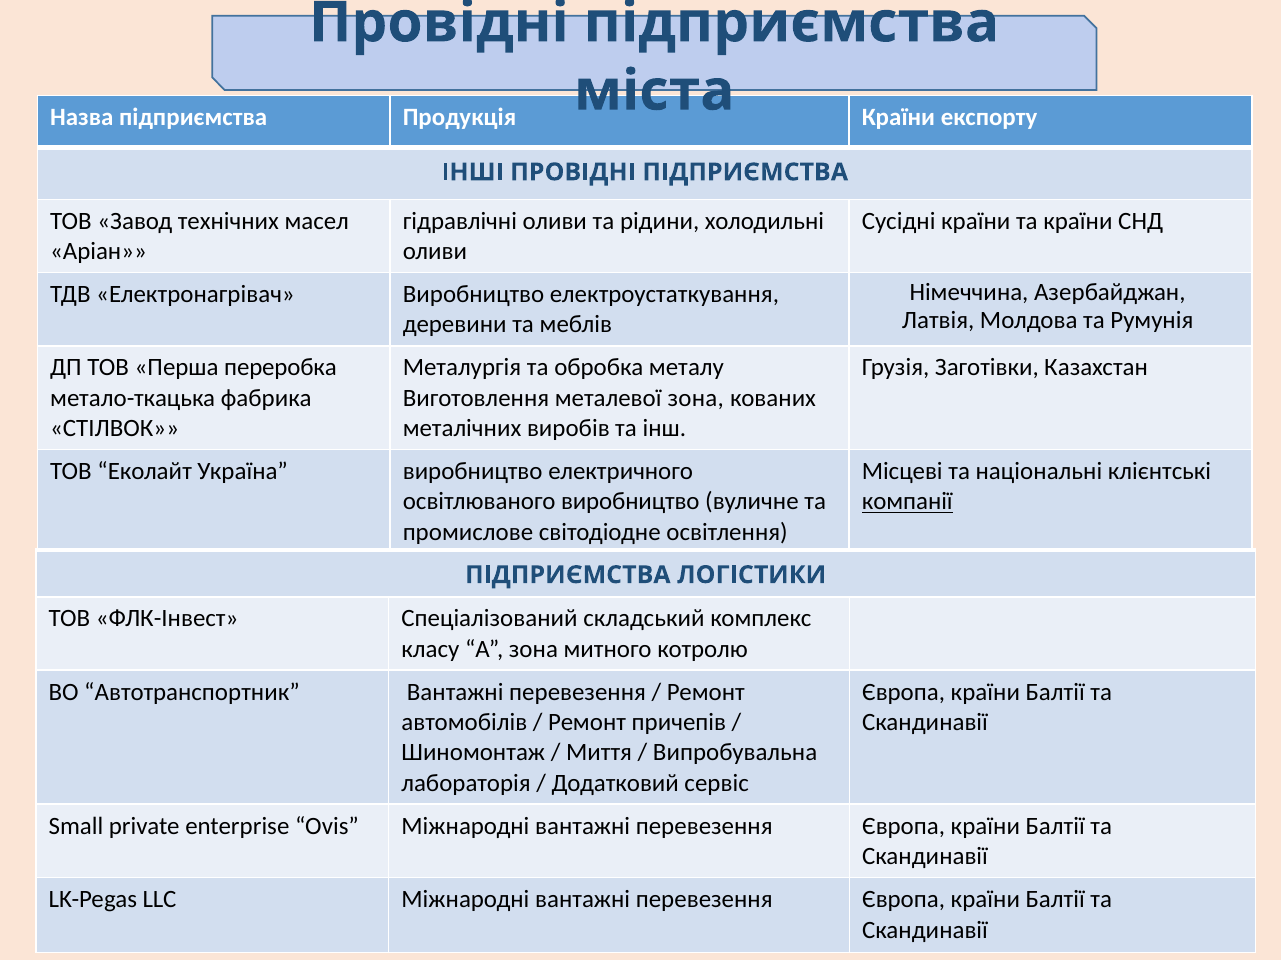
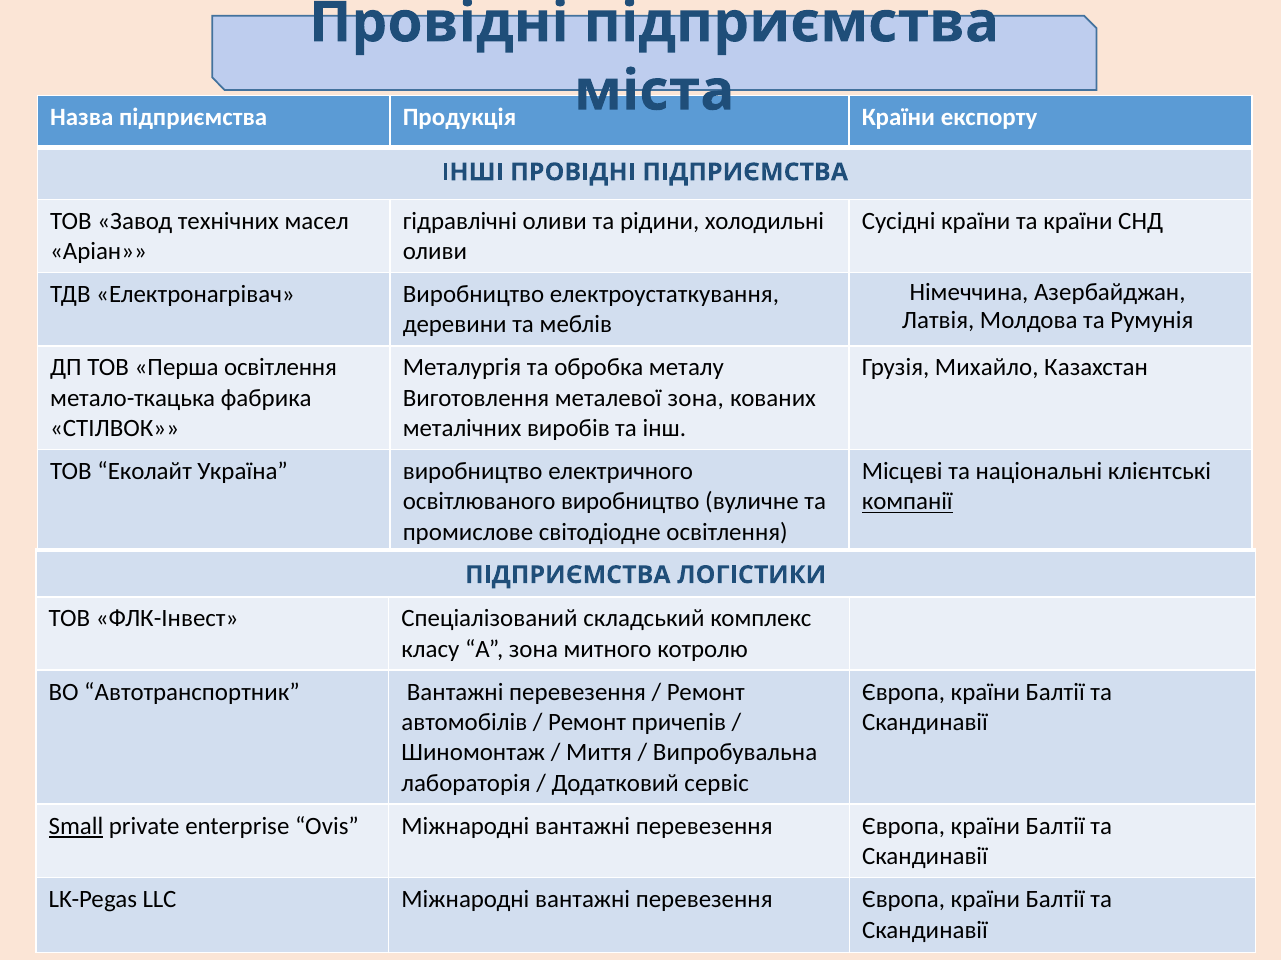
Перша переробка: переробка -> освітлення
Заготівки: Заготівки -> Михайло
Small underline: none -> present
